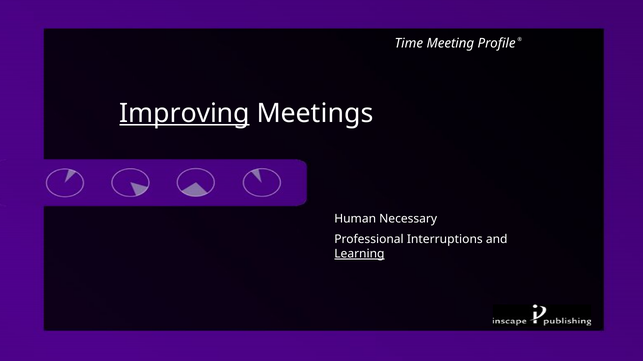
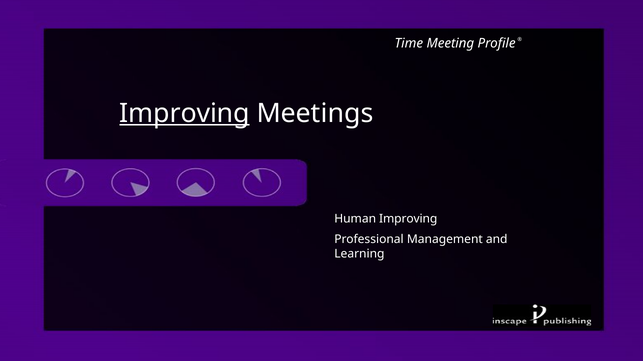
Human Necessary: Necessary -> Improving
Interruptions: Interruptions -> Management
Learning underline: present -> none
